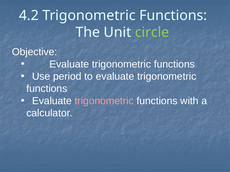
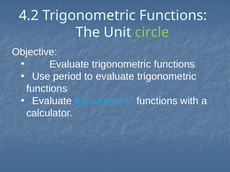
trigonometric at (104, 101) colour: pink -> light blue
